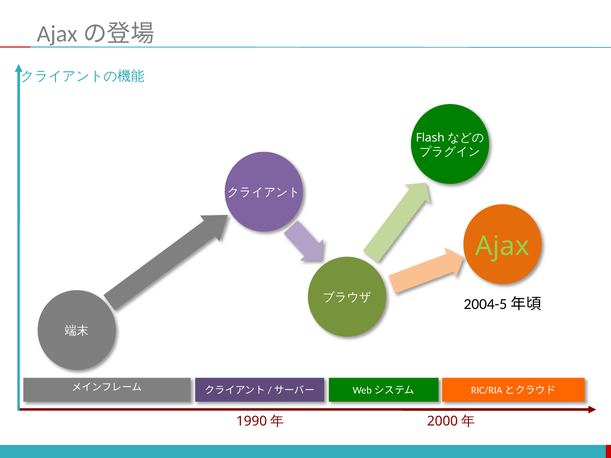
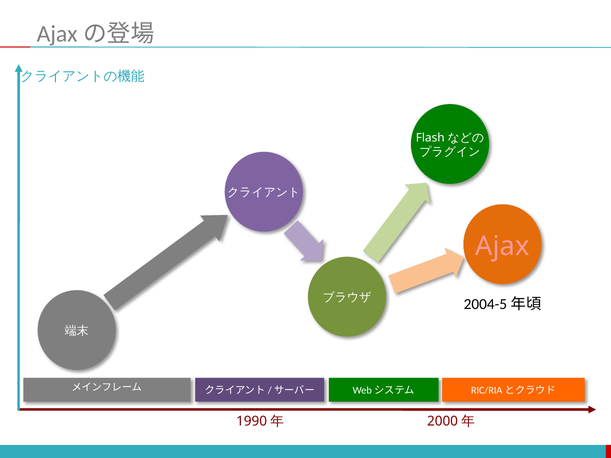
Ajax colour: light green -> pink
